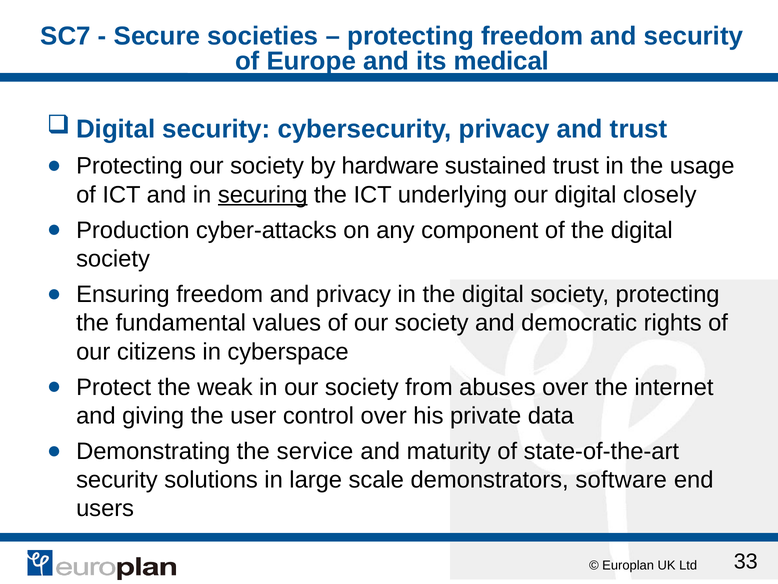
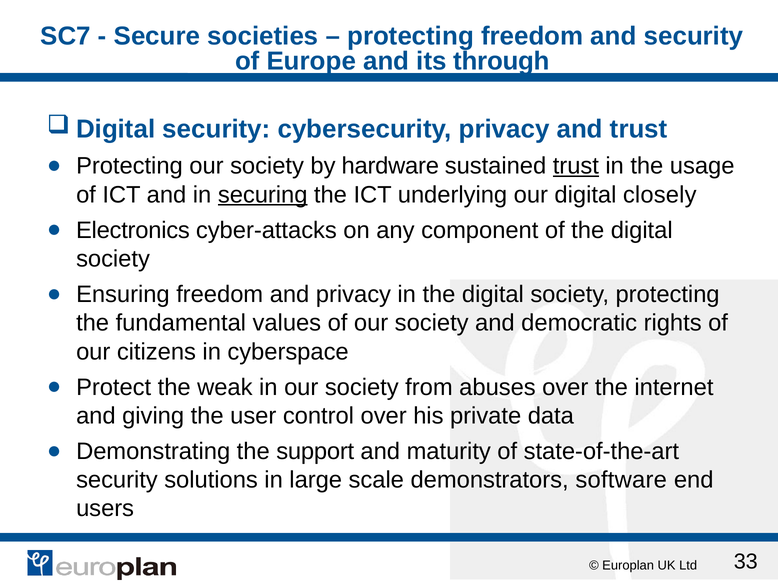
medical: medical -> through
trust at (576, 166) underline: none -> present
Production: Production -> Electronics
service: service -> support
